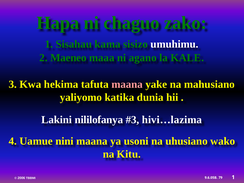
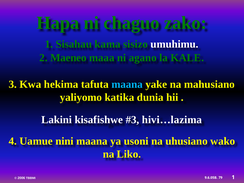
maana at (127, 84) colour: pink -> light blue
nililofanya: nililofanya -> kisafishwe
Kitu: Kitu -> Liko
